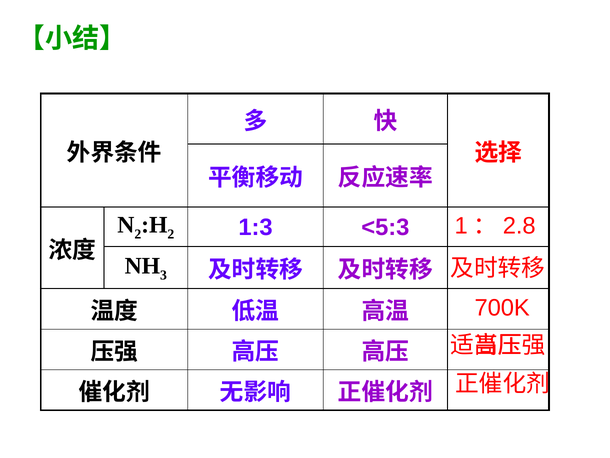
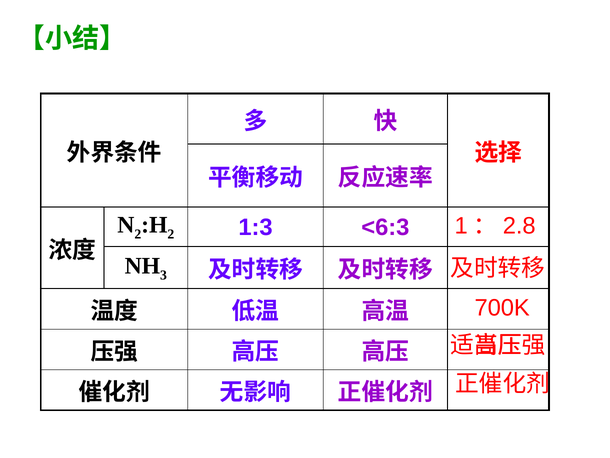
<5:3: <5:3 -> <6:3
